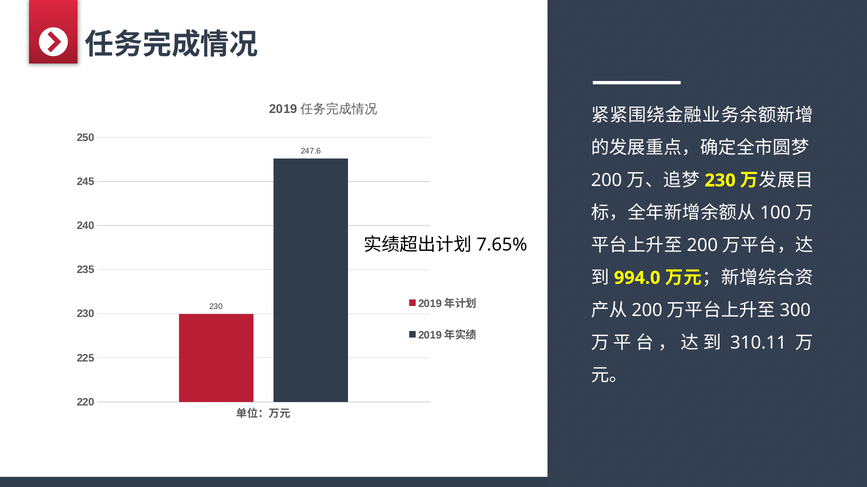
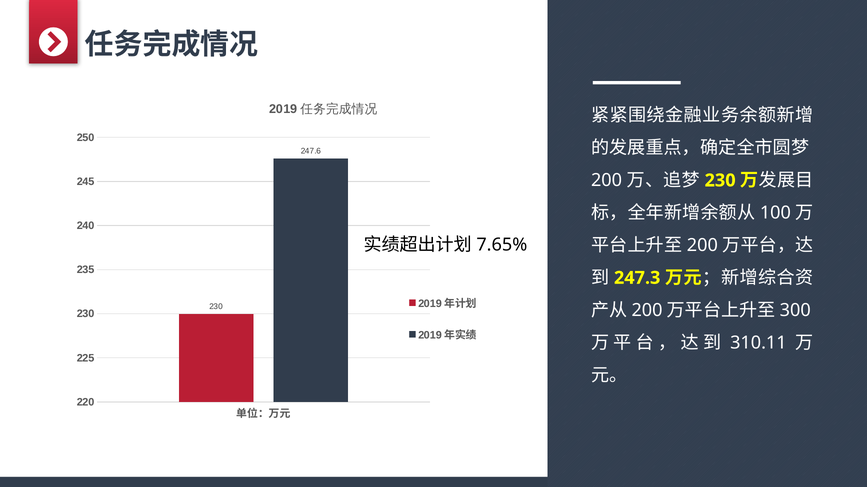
994.0: 994.0 -> 247.3
